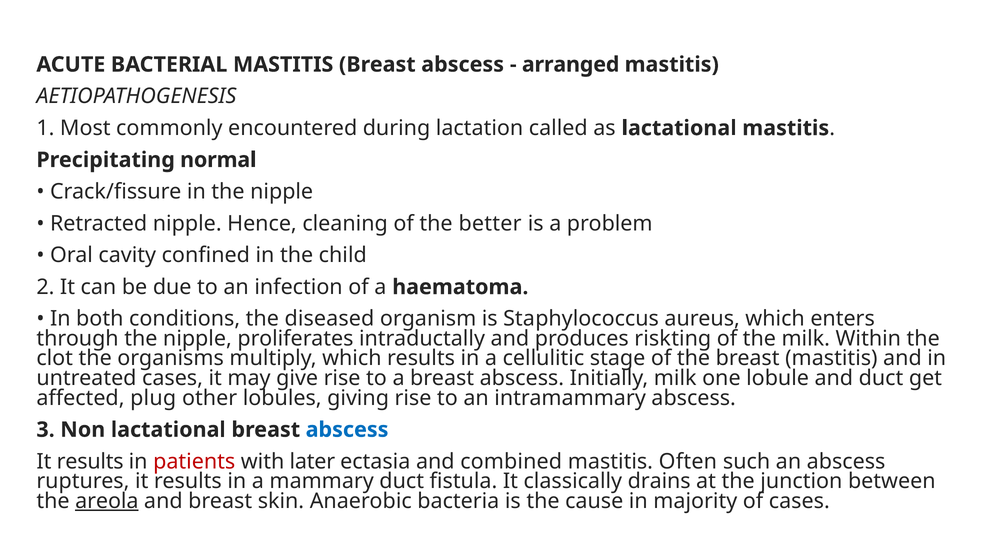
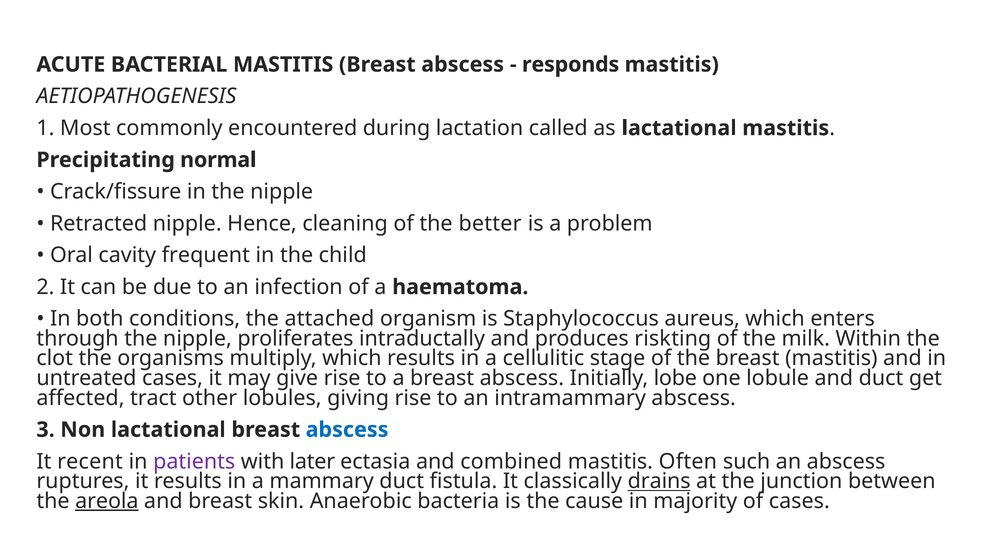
arranged: arranged -> responds
confined: confined -> frequent
diseased: diseased -> attached
Initially milk: milk -> lobe
plug: plug -> tract
results at (90, 461): results -> recent
patients colour: red -> purple
drains underline: none -> present
